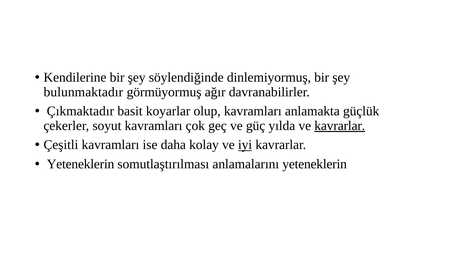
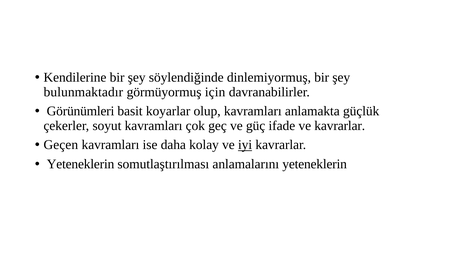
ağır: ağır -> için
Çıkmaktadır: Çıkmaktadır -> Görünümleri
yılda: yılda -> ifade
kavrarlar at (340, 125) underline: present -> none
Çeşitli: Çeşitli -> Geçen
